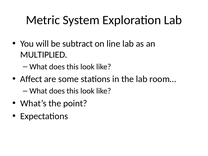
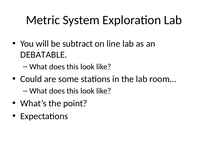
MULTIPLIED: MULTIPLIED -> DEBATABLE
Affect: Affect -> Could
